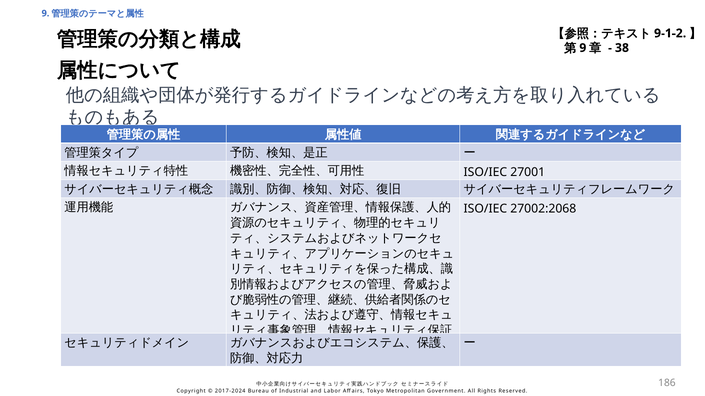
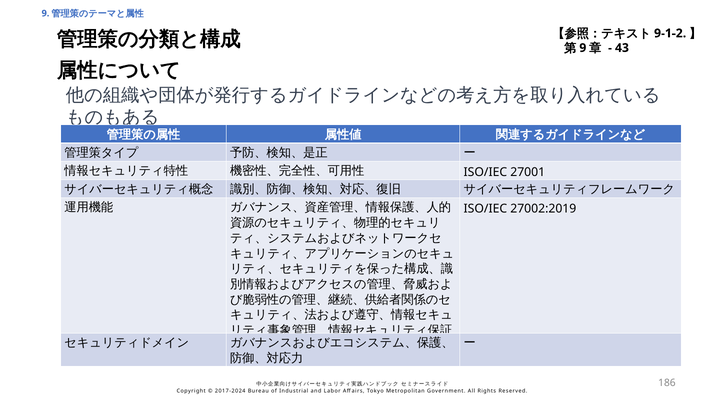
38: 38 -> 43
27002:2068: 27002:2068 -> 27002:2019
